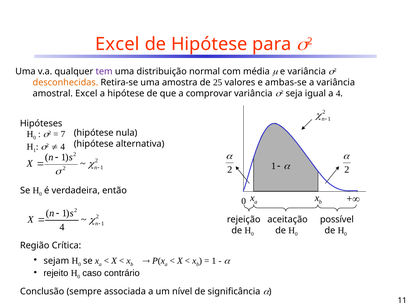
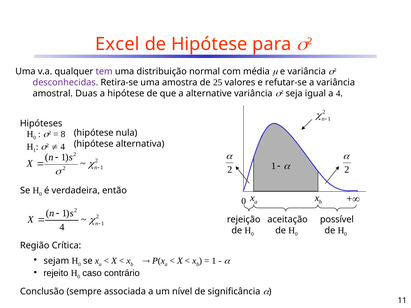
desconhecidas colour: orange -> purple
ambas-se: ambas-se -> refutar-se
amostral Excel: Excel -> Duas
comprovar: comprovar -> alternative
7: 7 -> 8
